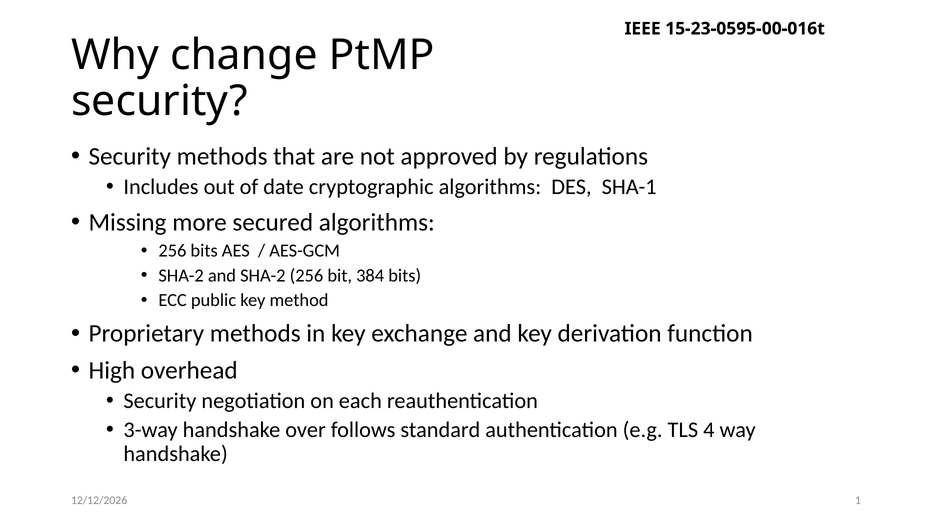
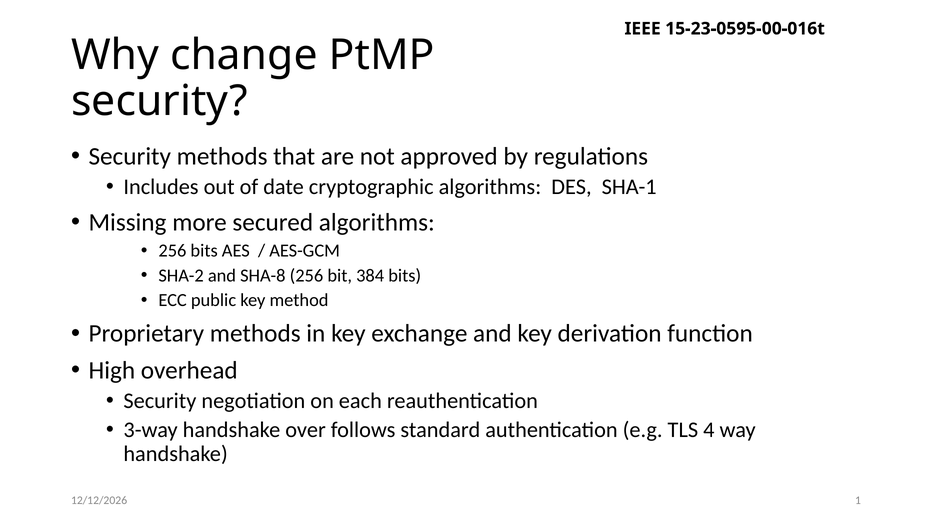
and SHA-2: SHA-2 -> SHA-8
